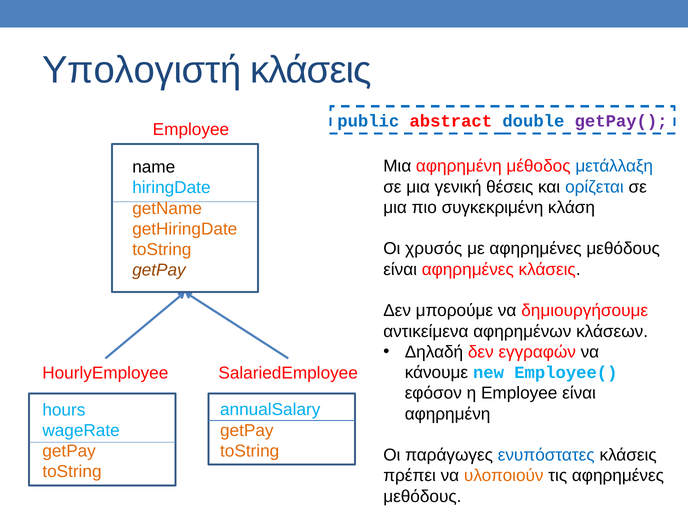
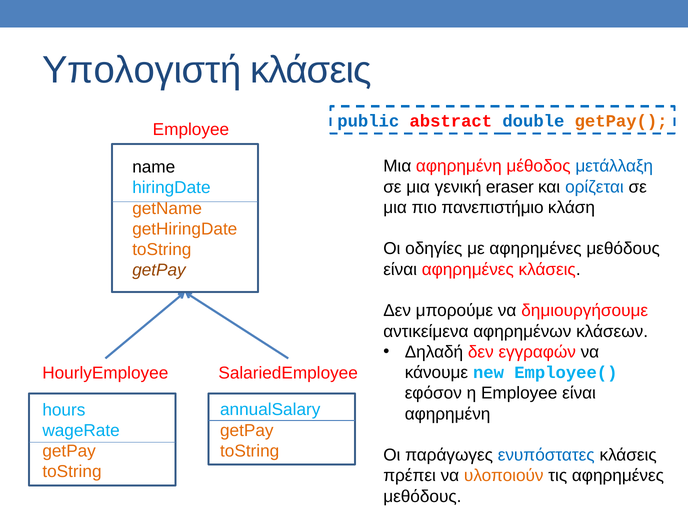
getPay( colour: purple -> orange
θέσεις: θέσεις -> eraser
συγκεκριμένη: συγκεκριμένη -> πανεπιστήμιο
χρυσός: χρυσός -> οδηγίες
